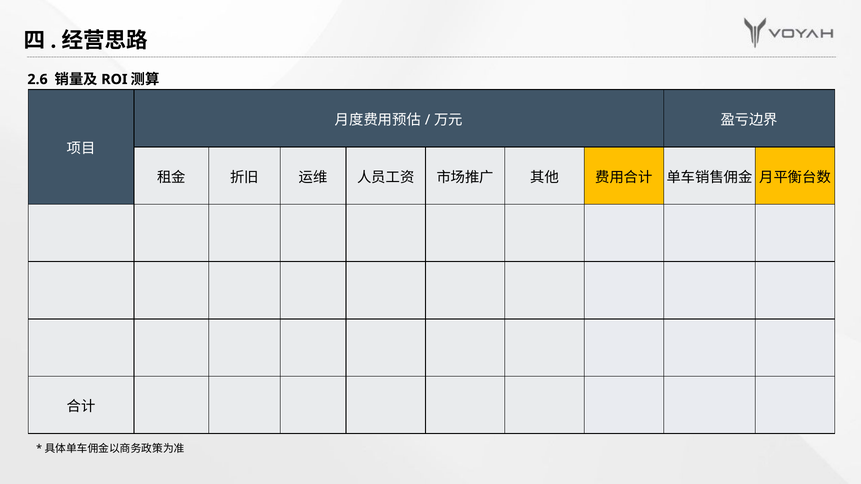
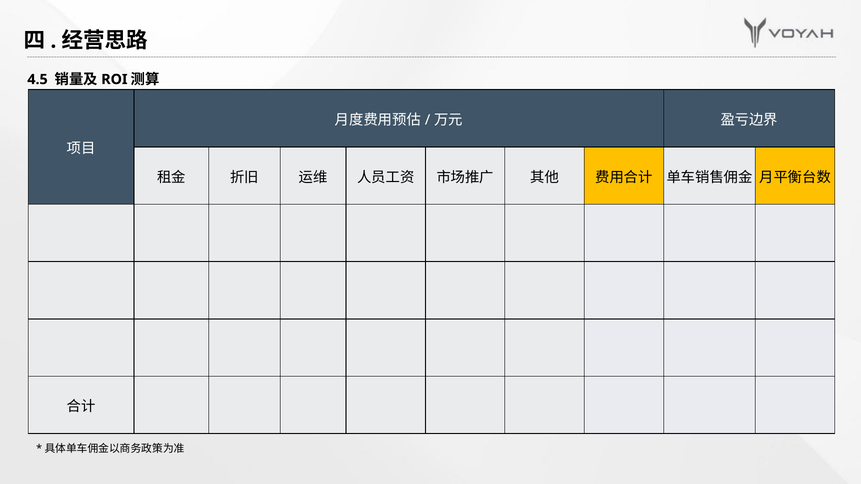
2.6: 2.6 -> 4.5
